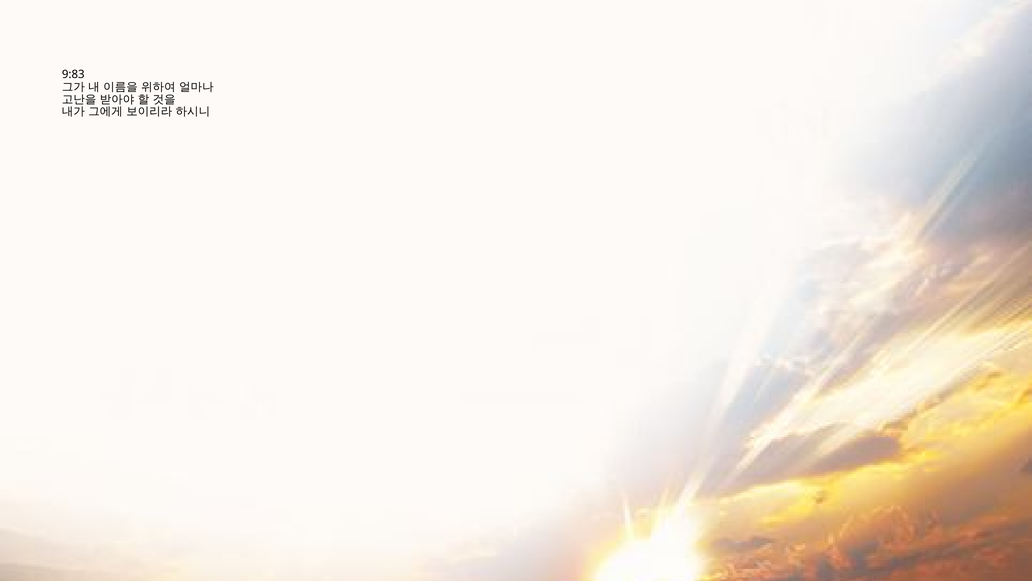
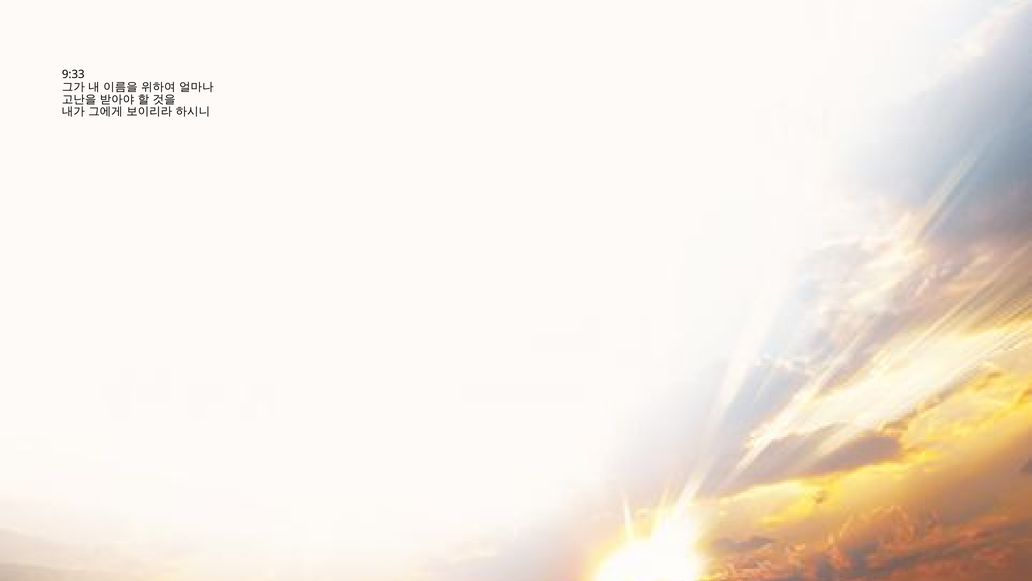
9:83: 9:83 -> 9:33
